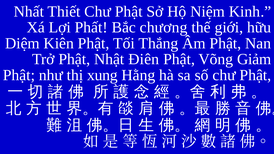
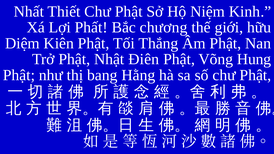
Giảm: Giảm -> Hung
xung: xung -> bang
